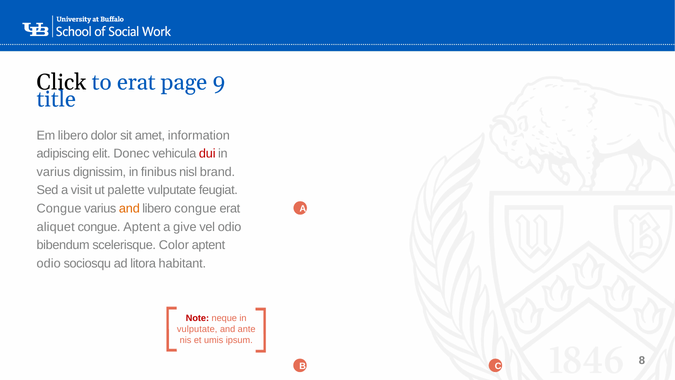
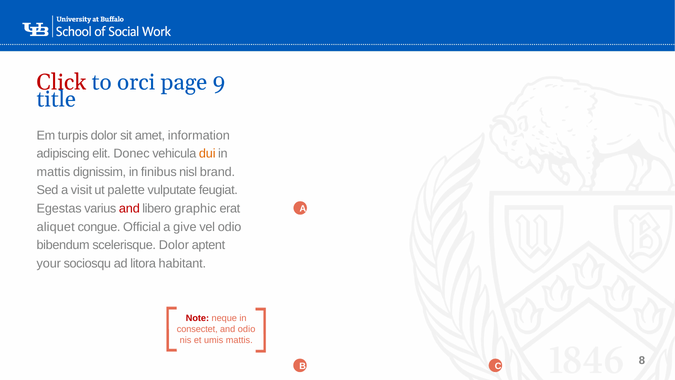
Click colour: black -> red
to erat: erat -> orci
Em libero: libero -> turpis
dui colour: red -> orange
varius at (53, 172): varius -> mattis
Congue at (59, 208): Congue -> Egestas
and at (129, 208) colour: orange -> red
libero congue: congue -> graphic
congue Aptent: Aptent -> Official
scelerisque Color: Color -> Dolor
odio at (49, 263): odio -> your
vulputate at (197, 329): vulputate -> consectet
and ante: ante -> odio
umis ipsum: ipsum -> mattis
